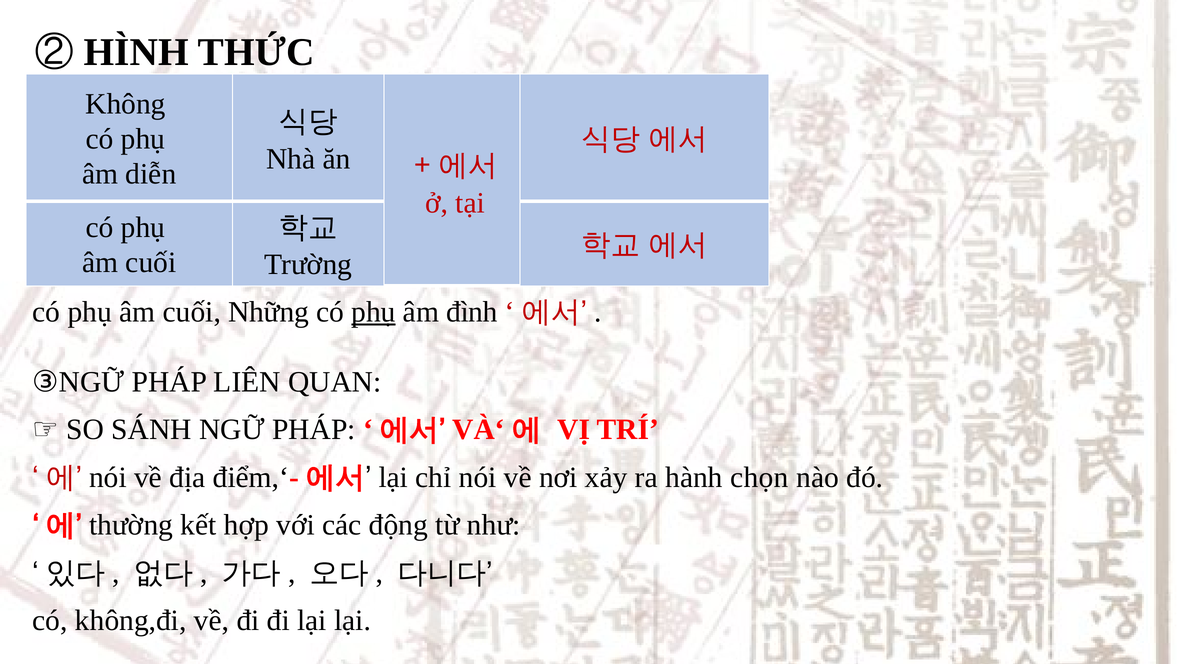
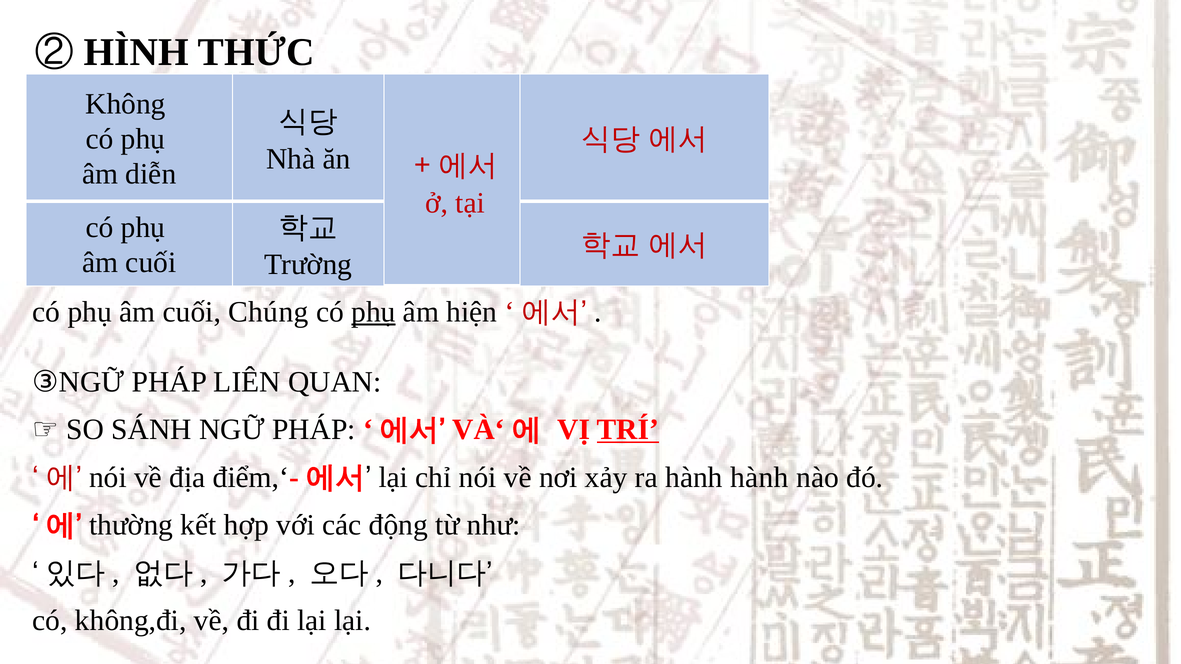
Những: Những -> Chúng
đình: đình -> hiện
TRÍ underline: none -> present
hành chọn: chọn -> hành
